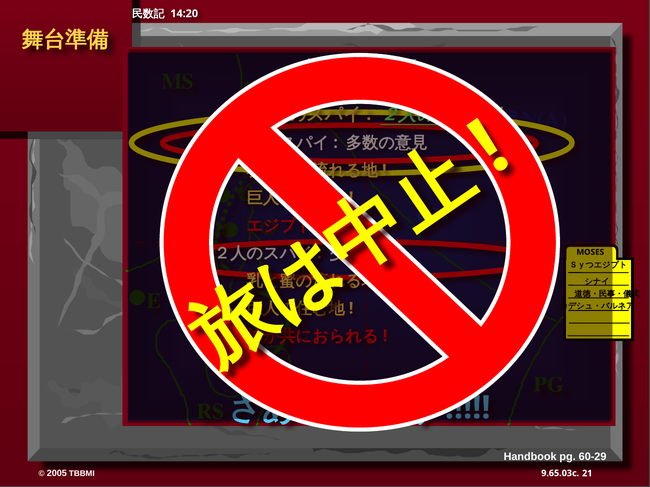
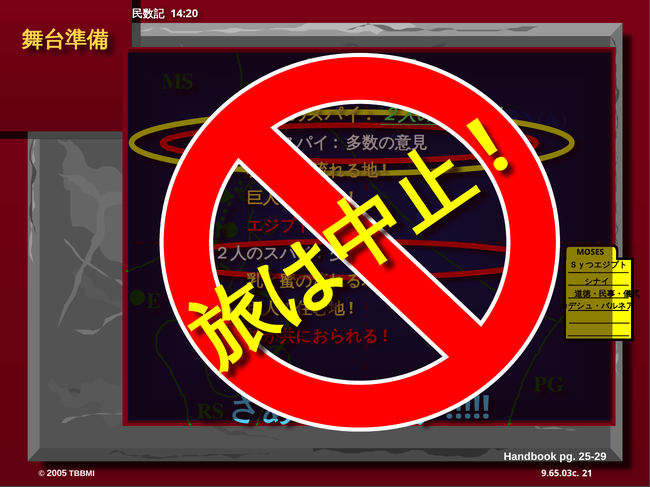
60-29: 60-29 -> 25-29
